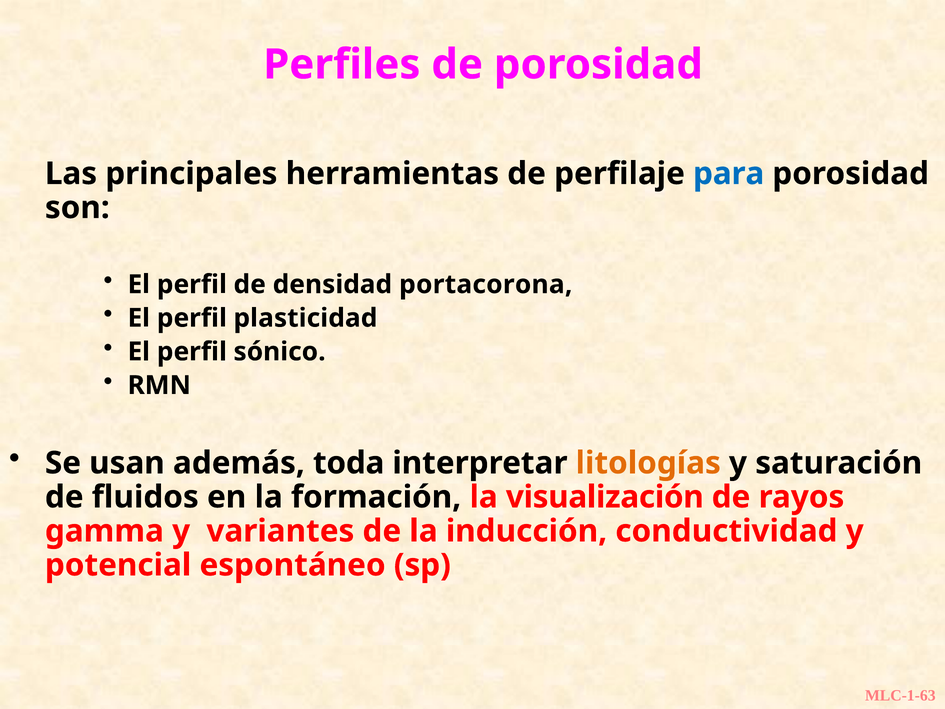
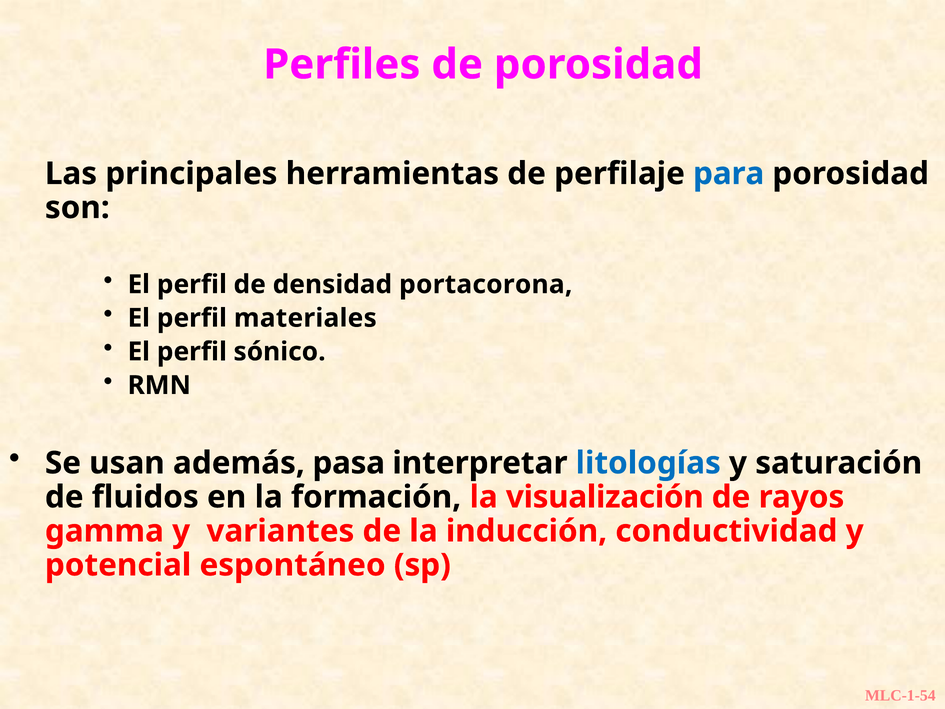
plasticidad: plasticidad -> materiales
toda: toda -> pasa
litologías colour: orange -> blue
MLC-1-63: MLC-1-63 -> MLC-1-54
